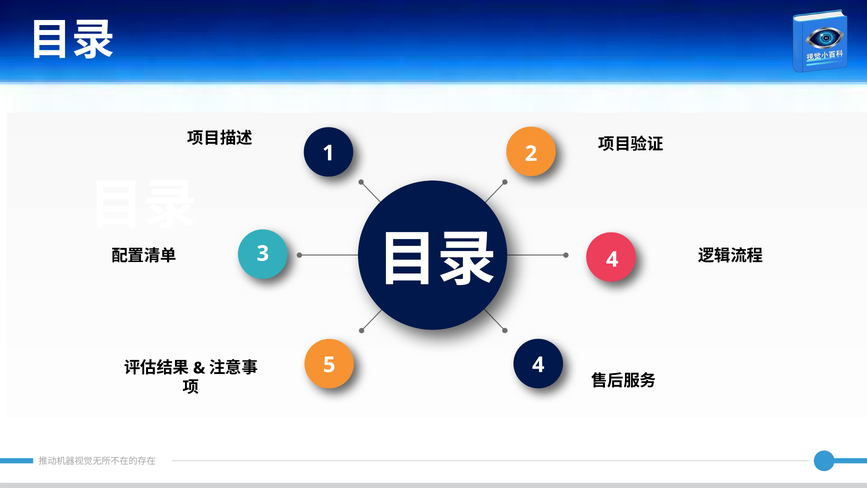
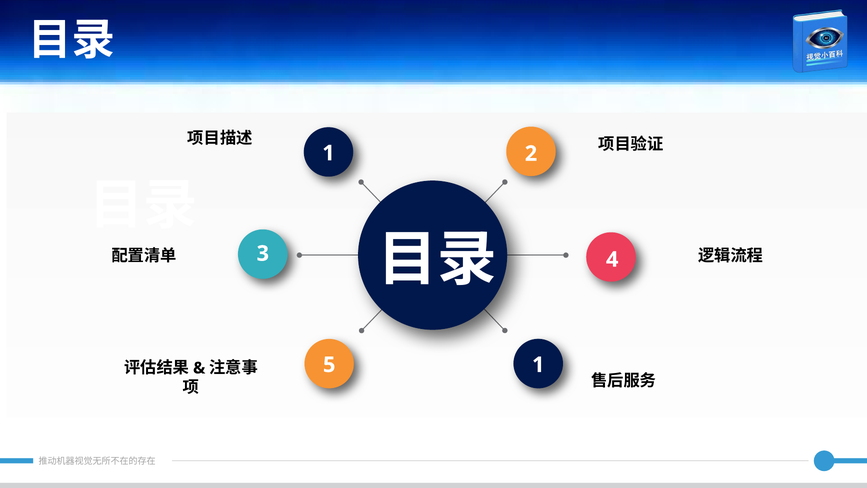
5 4: 4 -> 1
